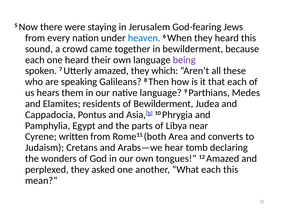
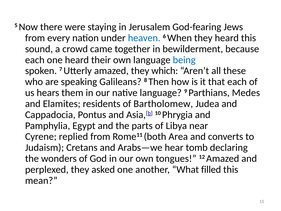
being colour: purple -> blue
of Bewilderment: Bewilderment -> Bartholomew
written: written -> replied
What each: each -> filled
